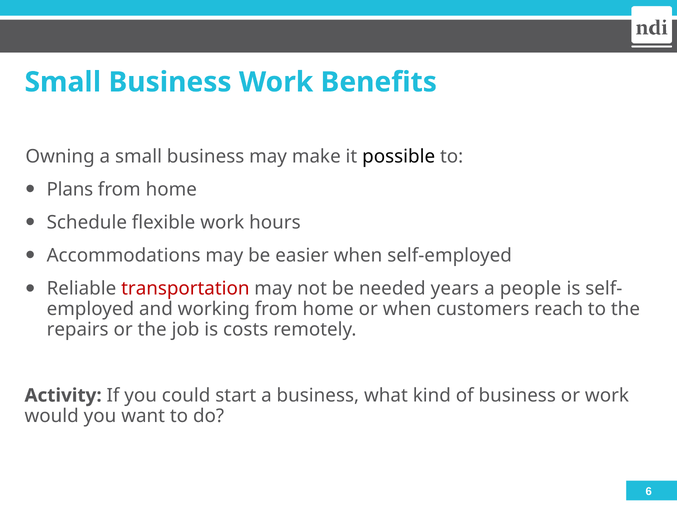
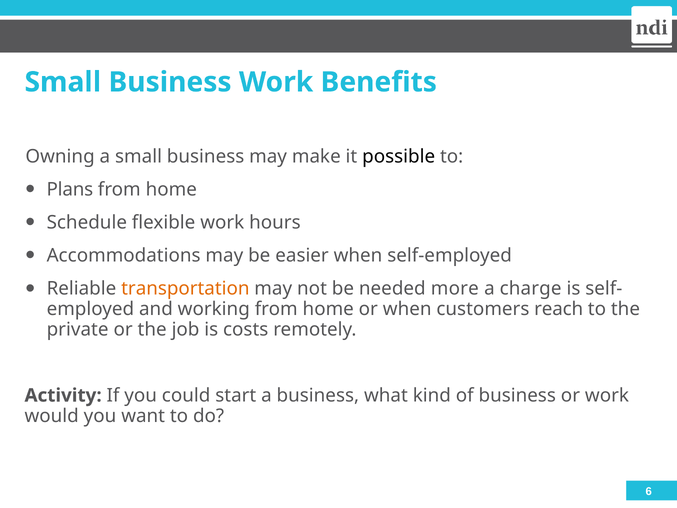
transportation colour: red -> orange
years: years -> more
people: people -> charge
repairs: repairs -> private
